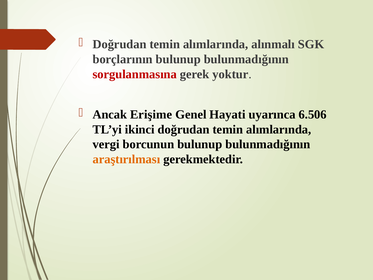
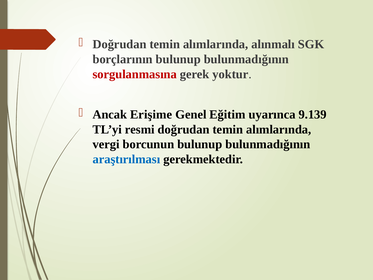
Hayati: Hayati -> Eğitim
6.506: 6.506 -> 9.139
ikinci: ikinci -> resmi
araştırılması colour: orange -> blue
